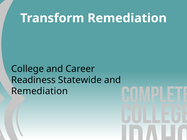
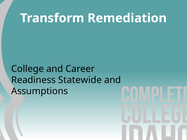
Remediation at (40, 91): Remediation -> Assumptions
